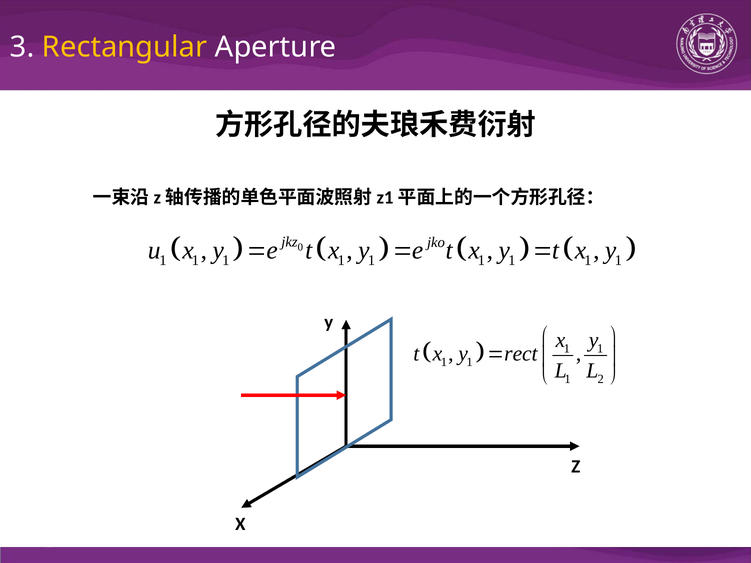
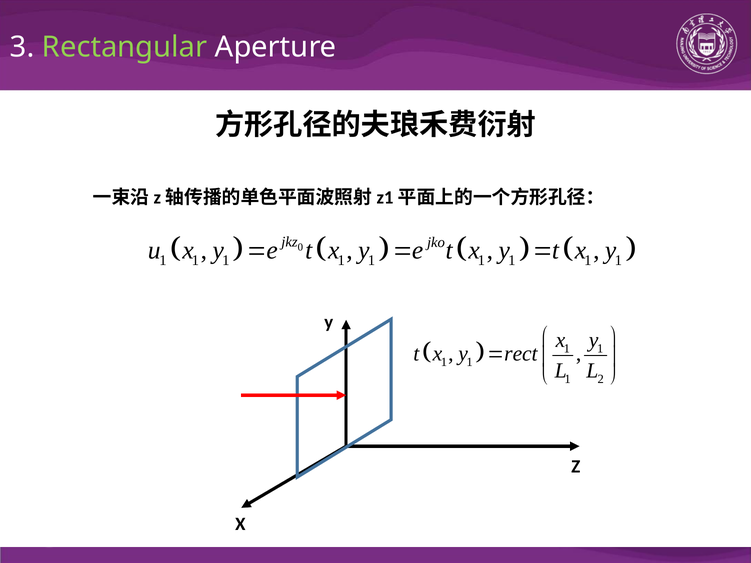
Rectangular colour: yellow -> light green
